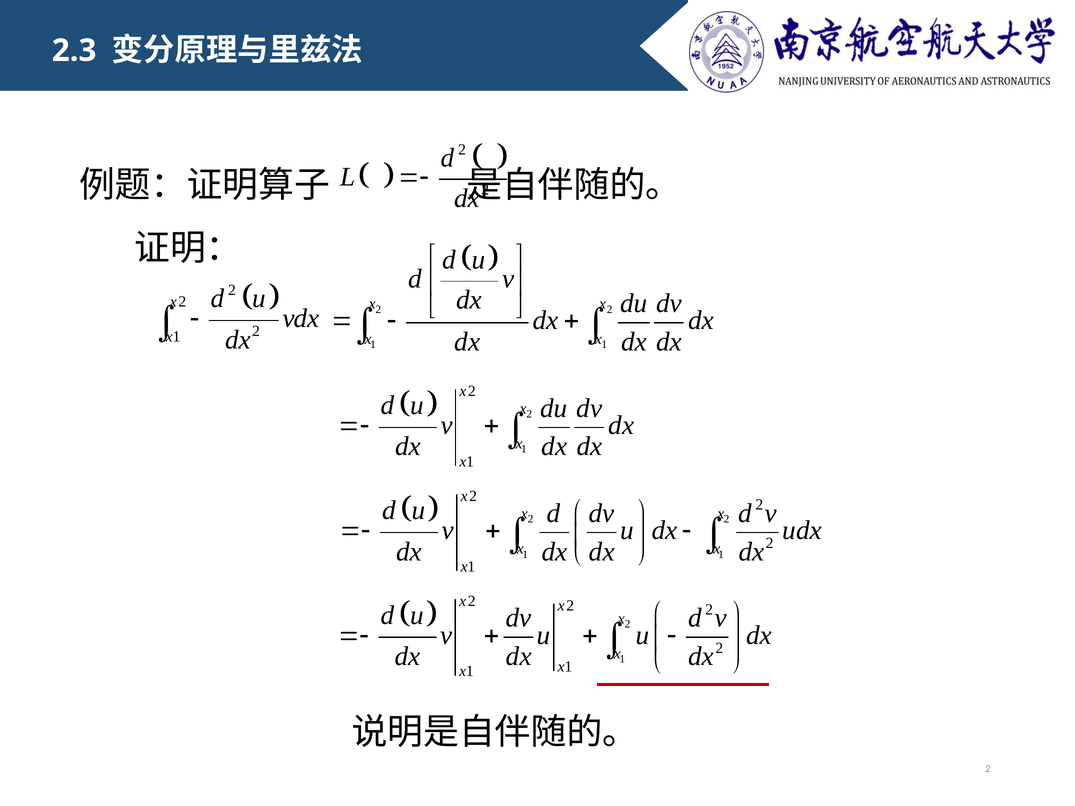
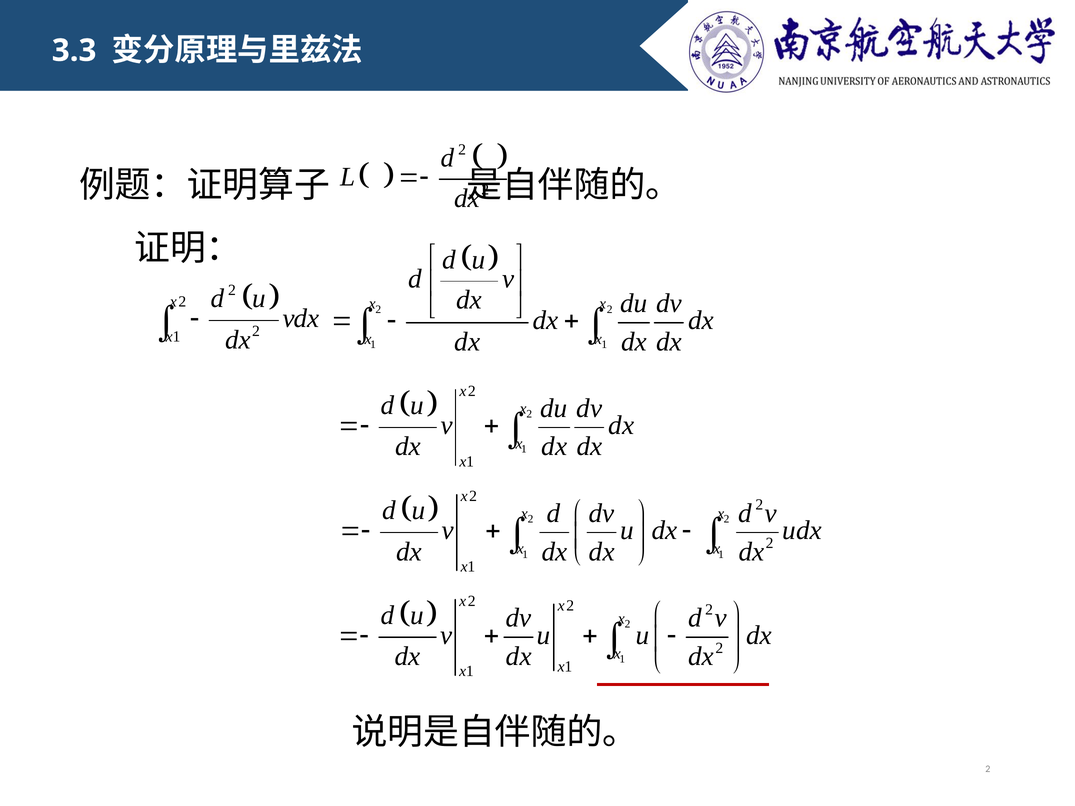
2.3: 2.3 -> 3.3
